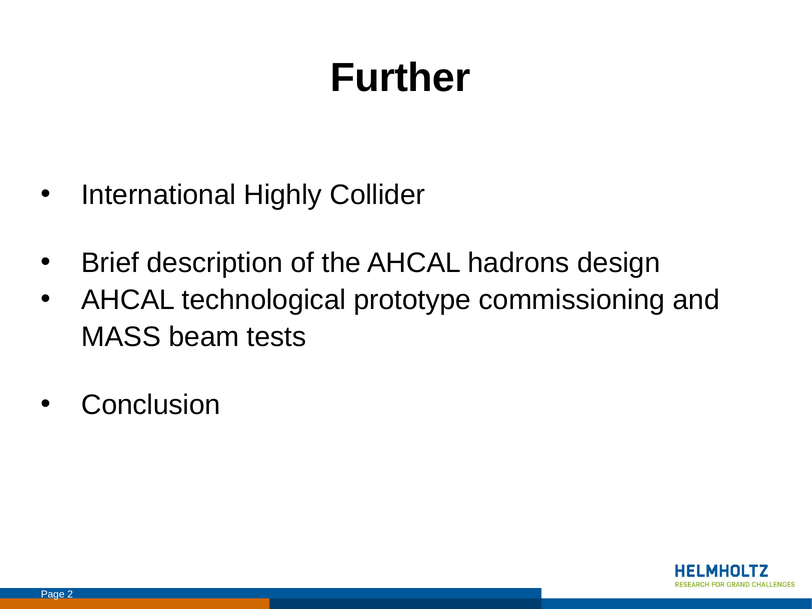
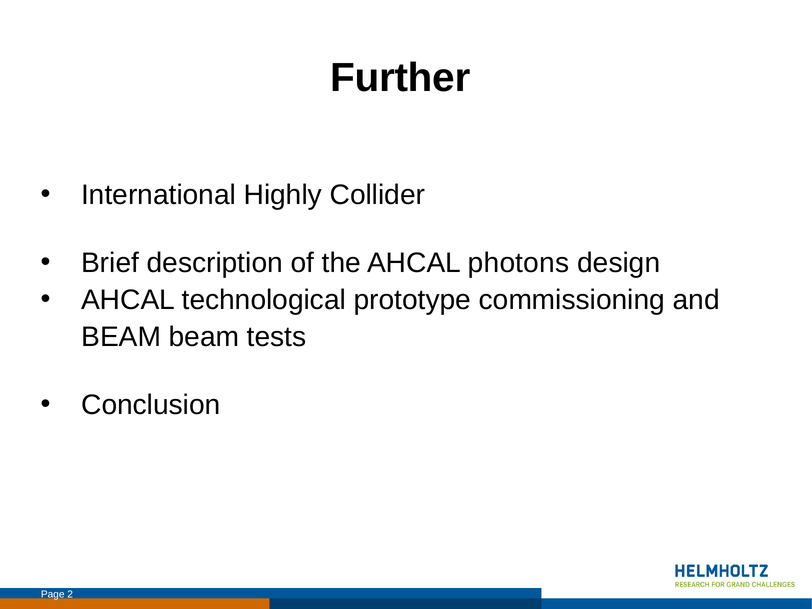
hadrons: hadrons -> photons
MASS at (121, 337): MASS -> BEAM
